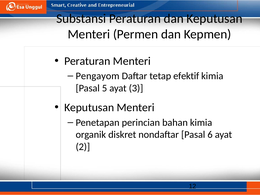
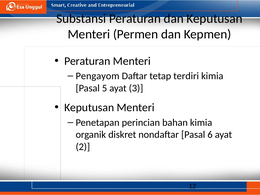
efektif: efektif -> terdiri
